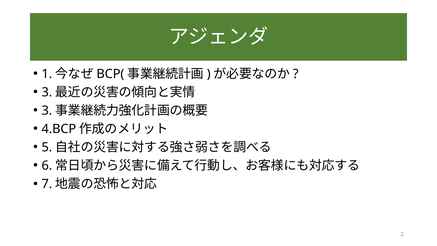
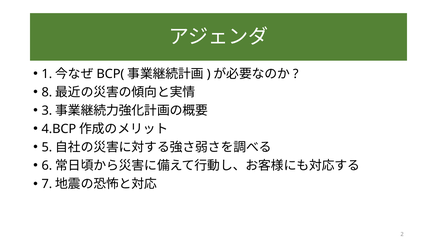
3 at (47, 92): 3 -> 8
